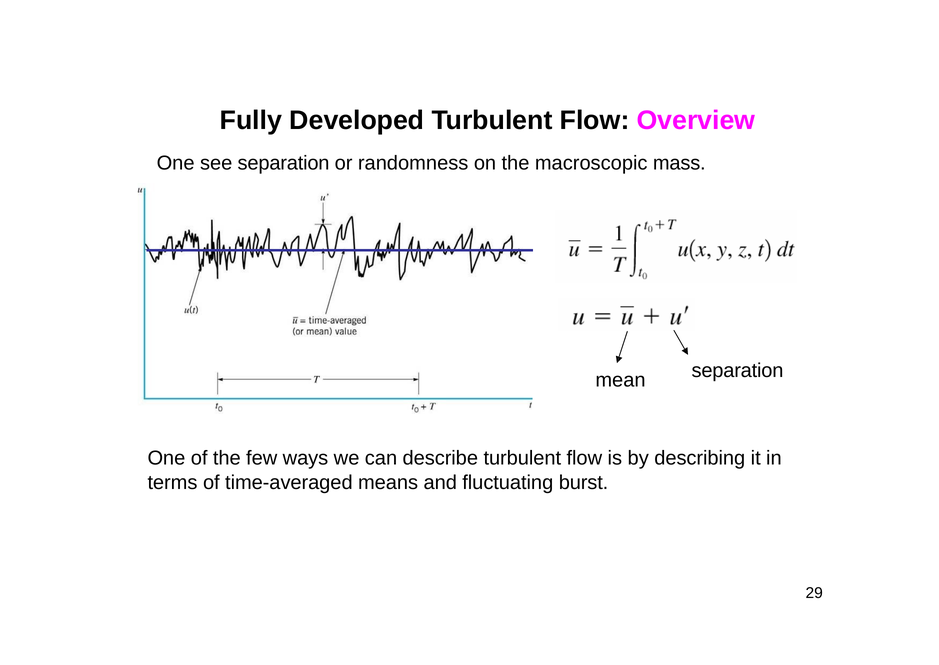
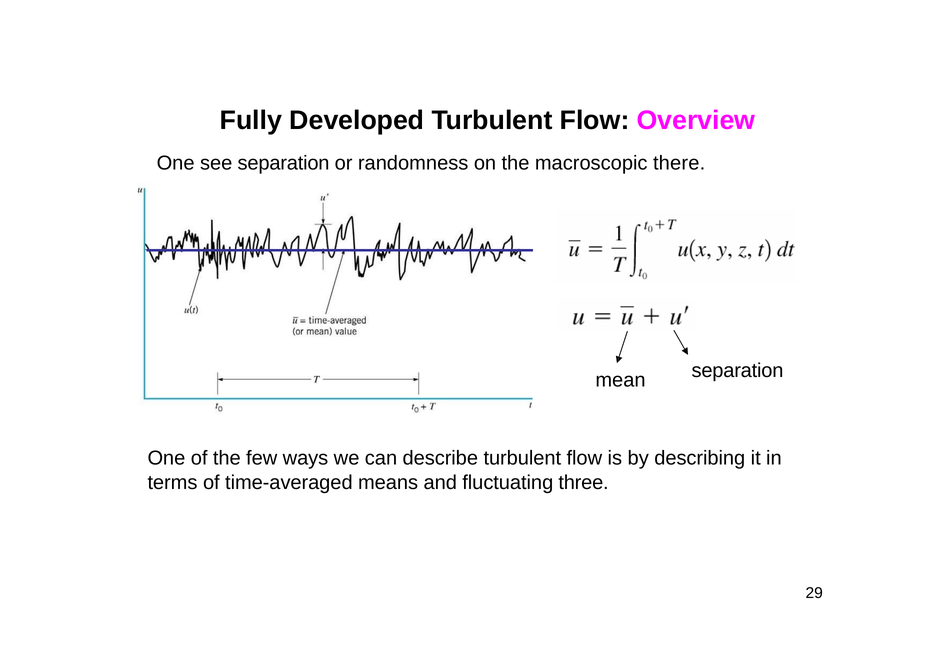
mass: mass -> there
burst: burst -> three
